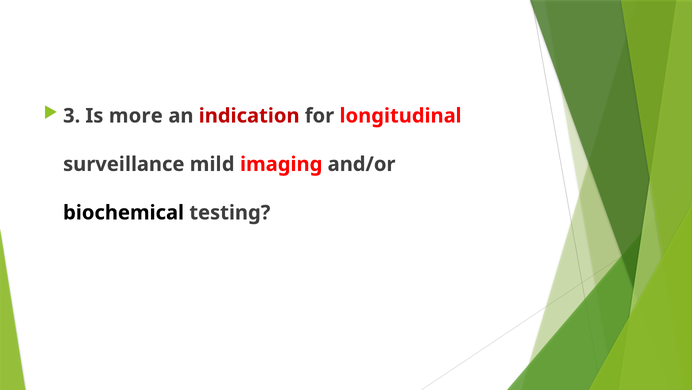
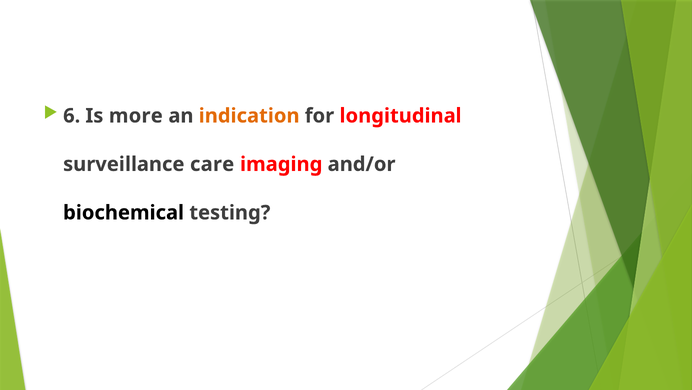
3: 3 -> 6
indication colour: red -> orange
mild: mild -> care
